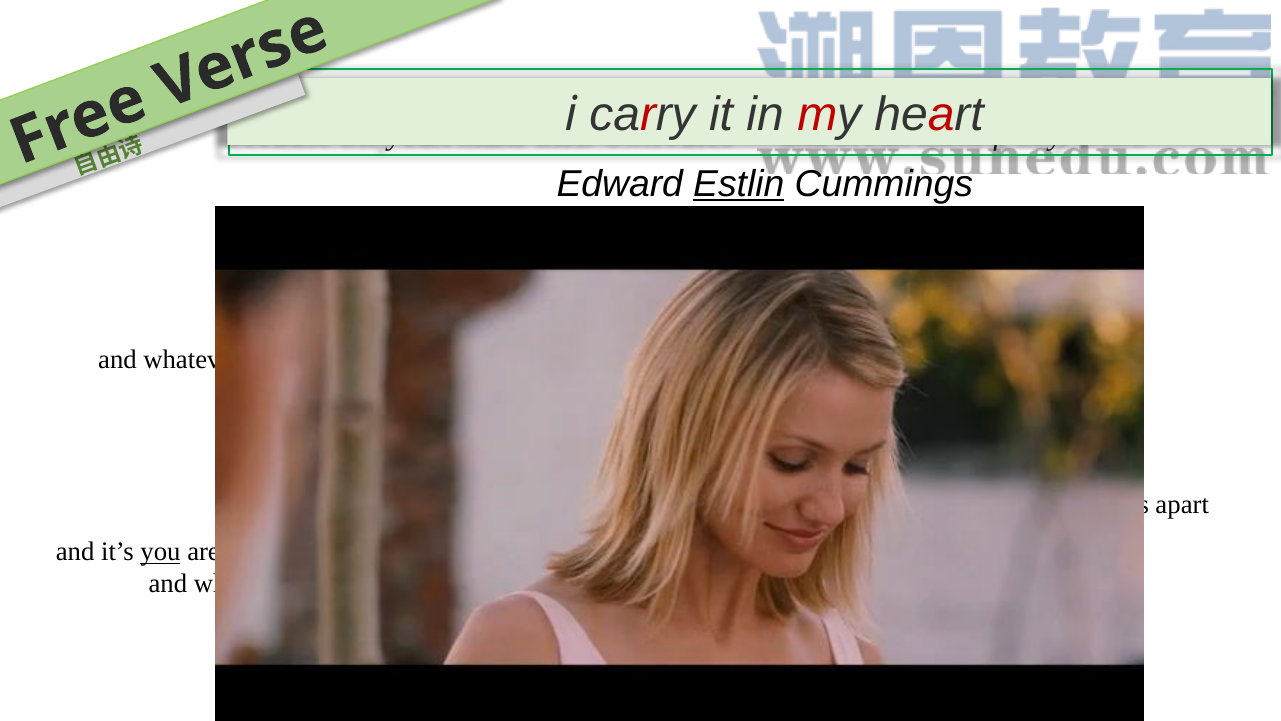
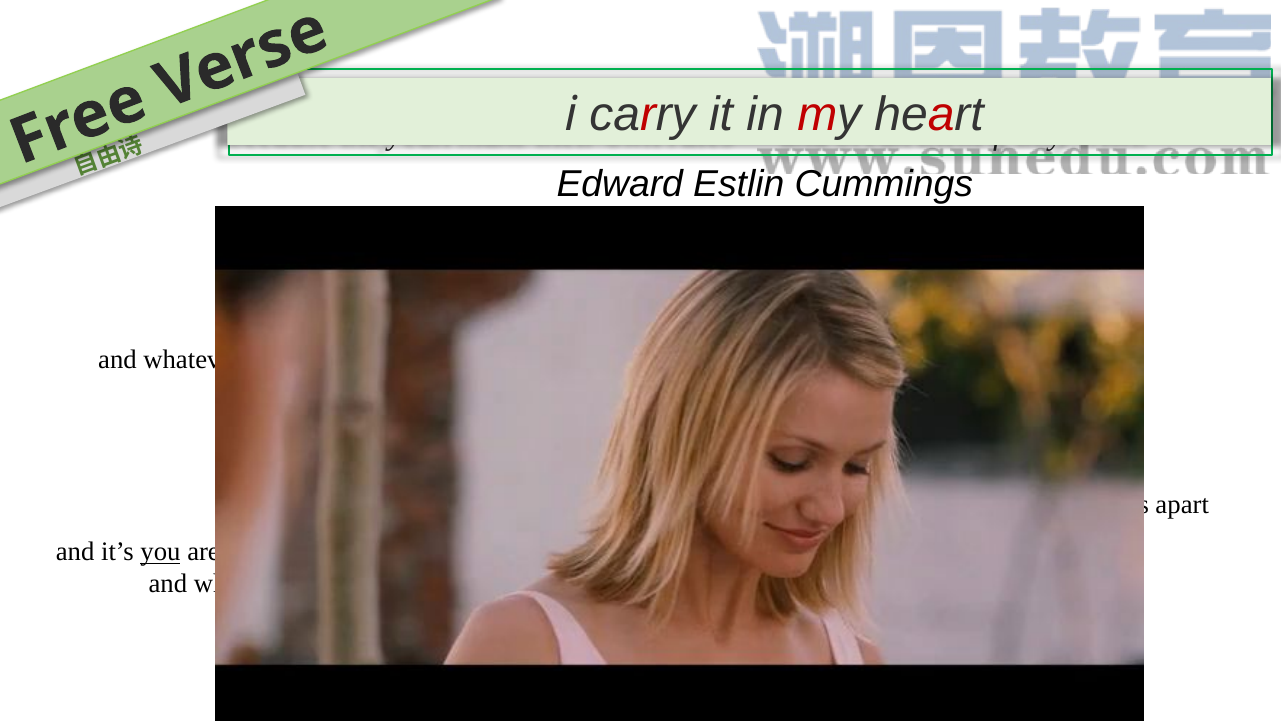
Estlin underline: present -> none
